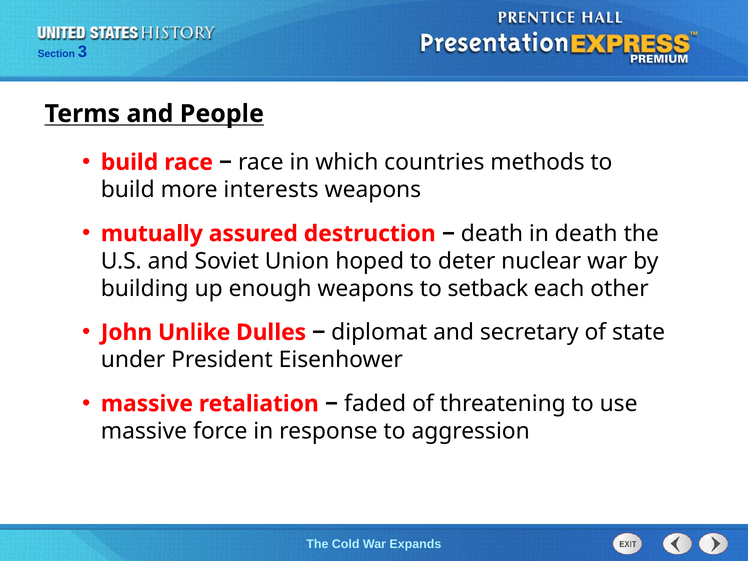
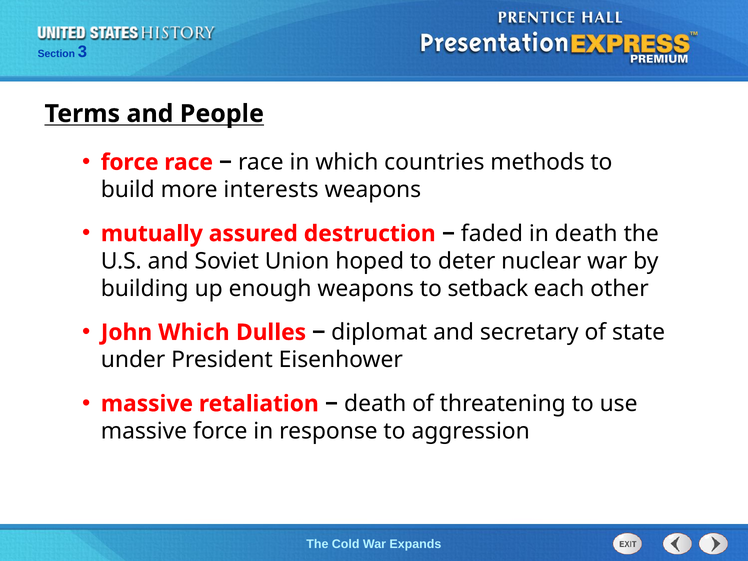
build at (130, 162): build -> force
death at (492, 234): death -> faded
John Unlike: Unlike -> Which
faded at (375, 404): faded -> death
